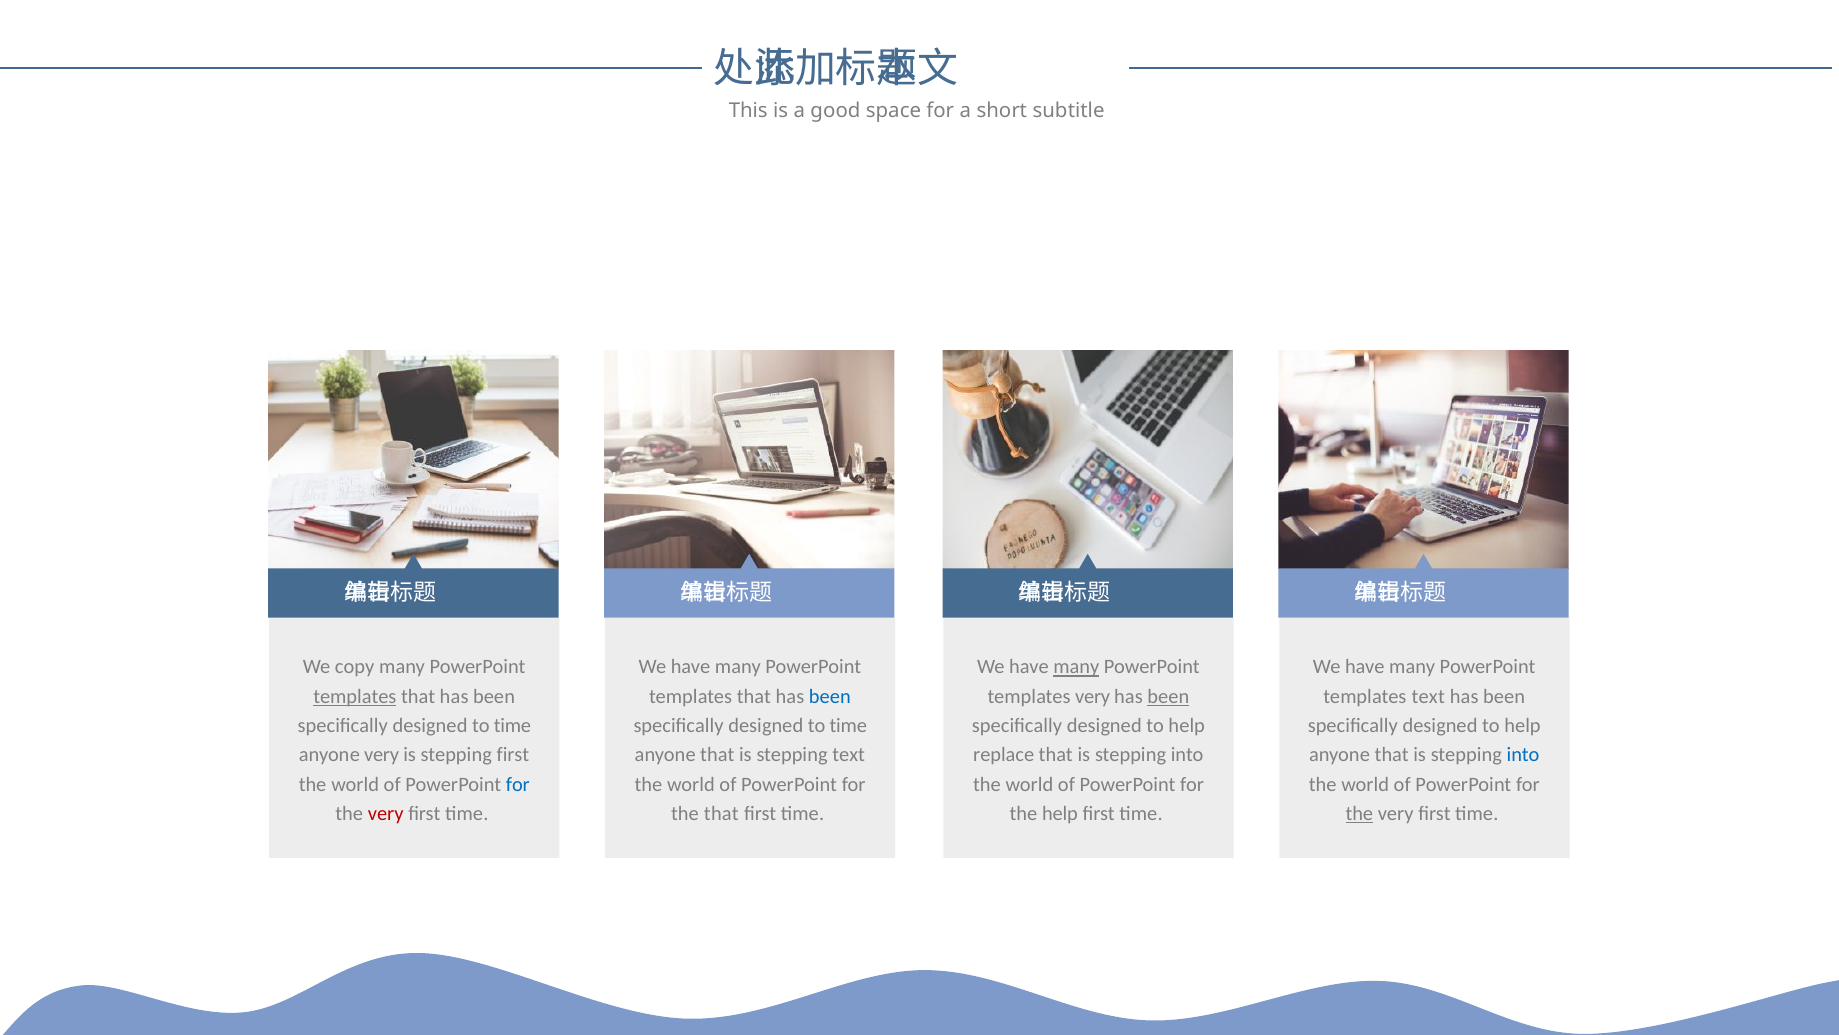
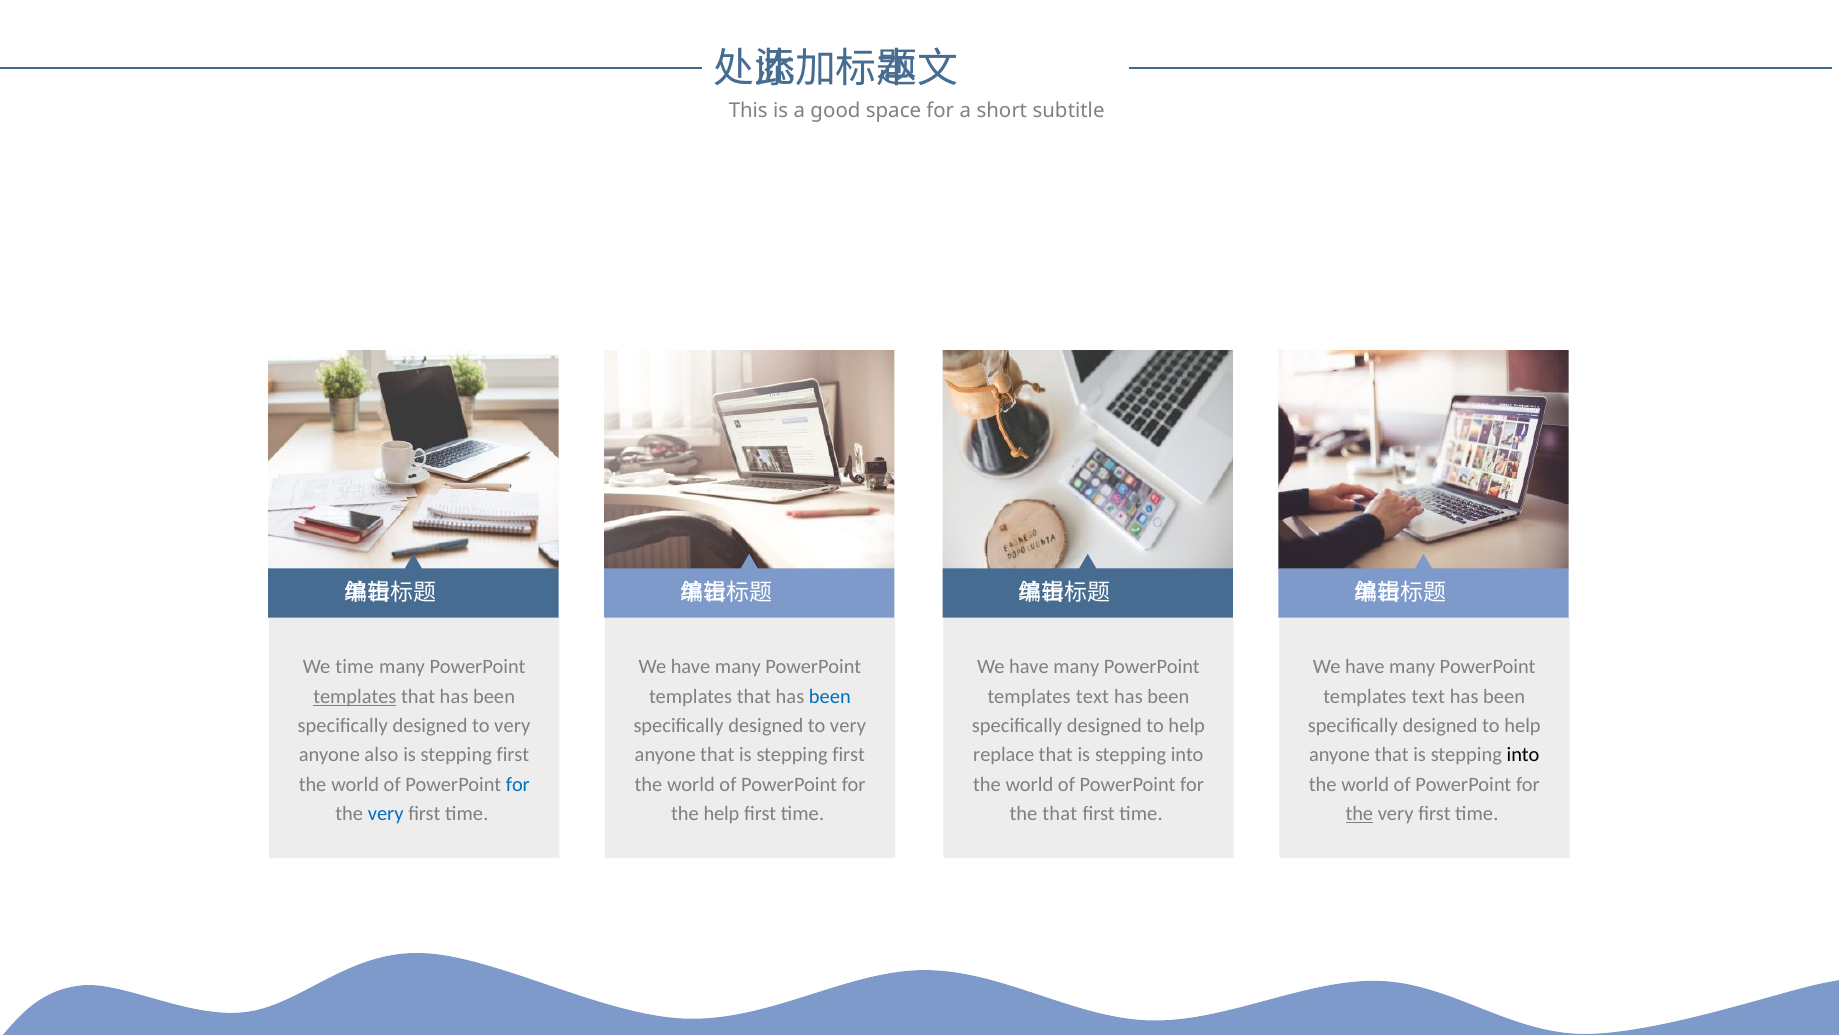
We copy: copy -> time
many at (1076, 667) underline: present -> none
very at (1093, 696): very -> text
been at (1168, 696) underline: present -> none
time at (512, 726): time -> very
time at (848, 726): time -> very
anyone very: very -> also
that is stepping text: text -> first
into at (1523, 755) colour: blue -> black
very at (386, 814) colour: red -> blue
the that: that -> help
the help: help -> that
